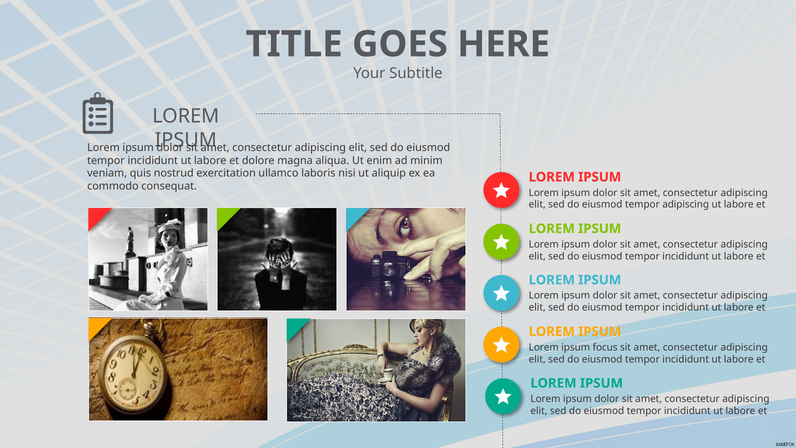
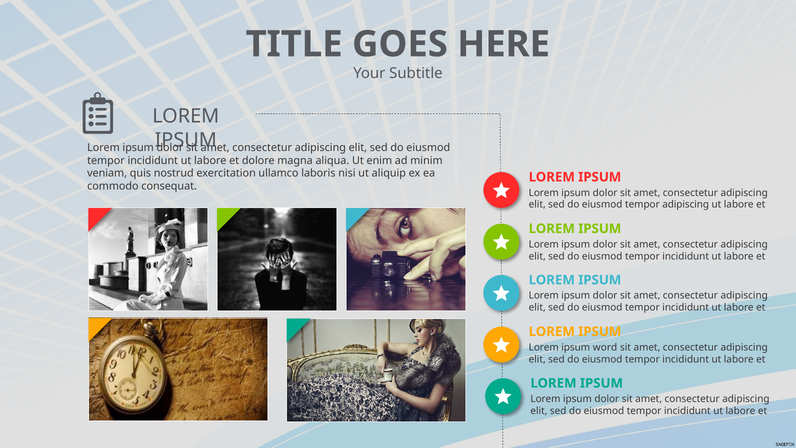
focus: focus -> word
